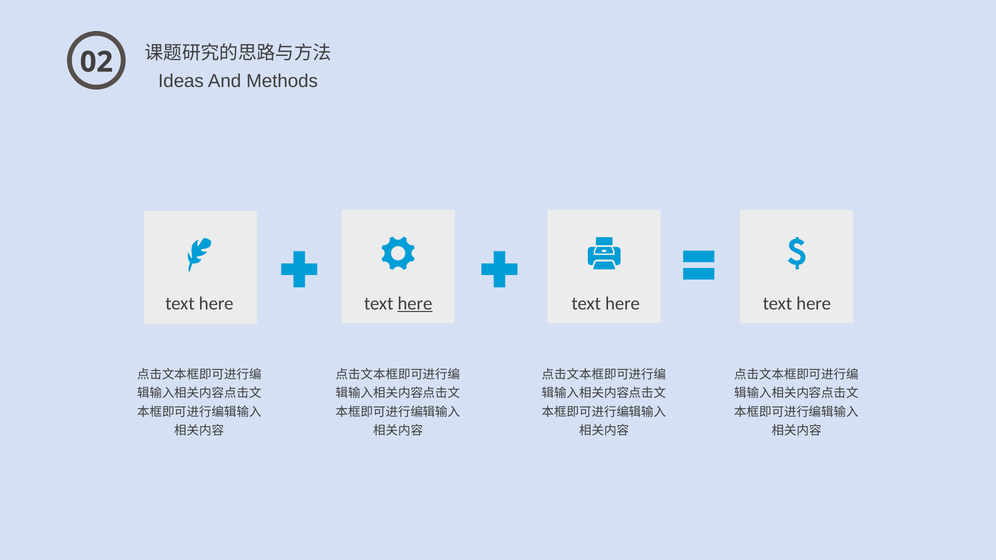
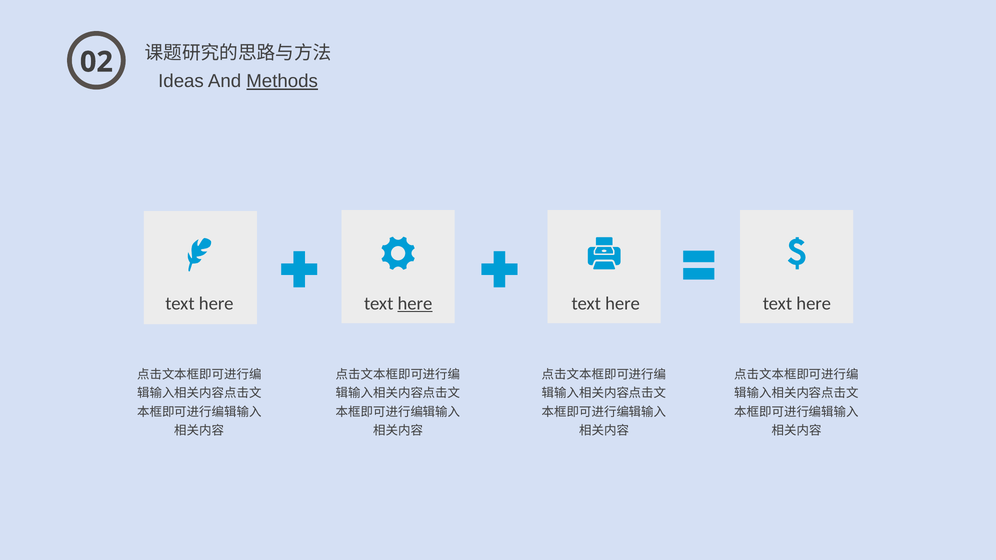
Methods underline: none -> present
